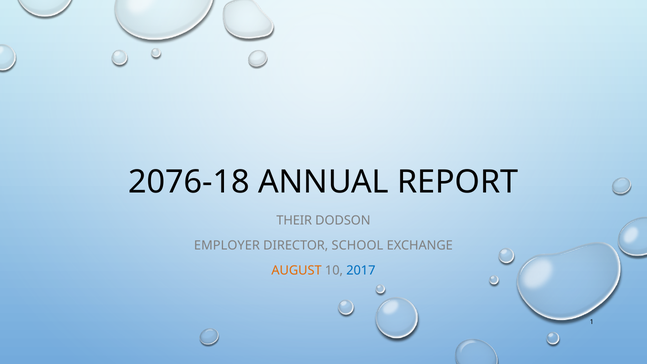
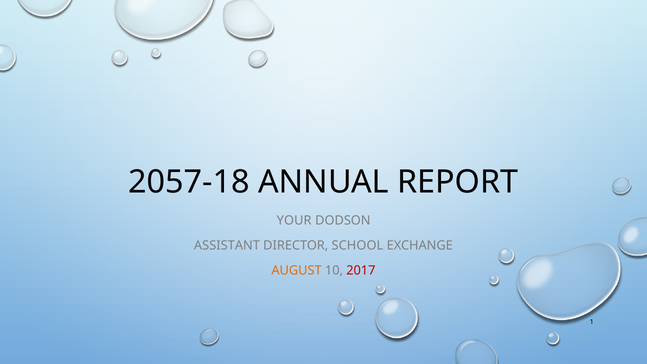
2076-18: 2076-18 -> 2057-18
THEIR: THEIR -> YOUR
EMPLOYER: EMPLOYER -> ASSISTANT
2017 colour: blue -> red
